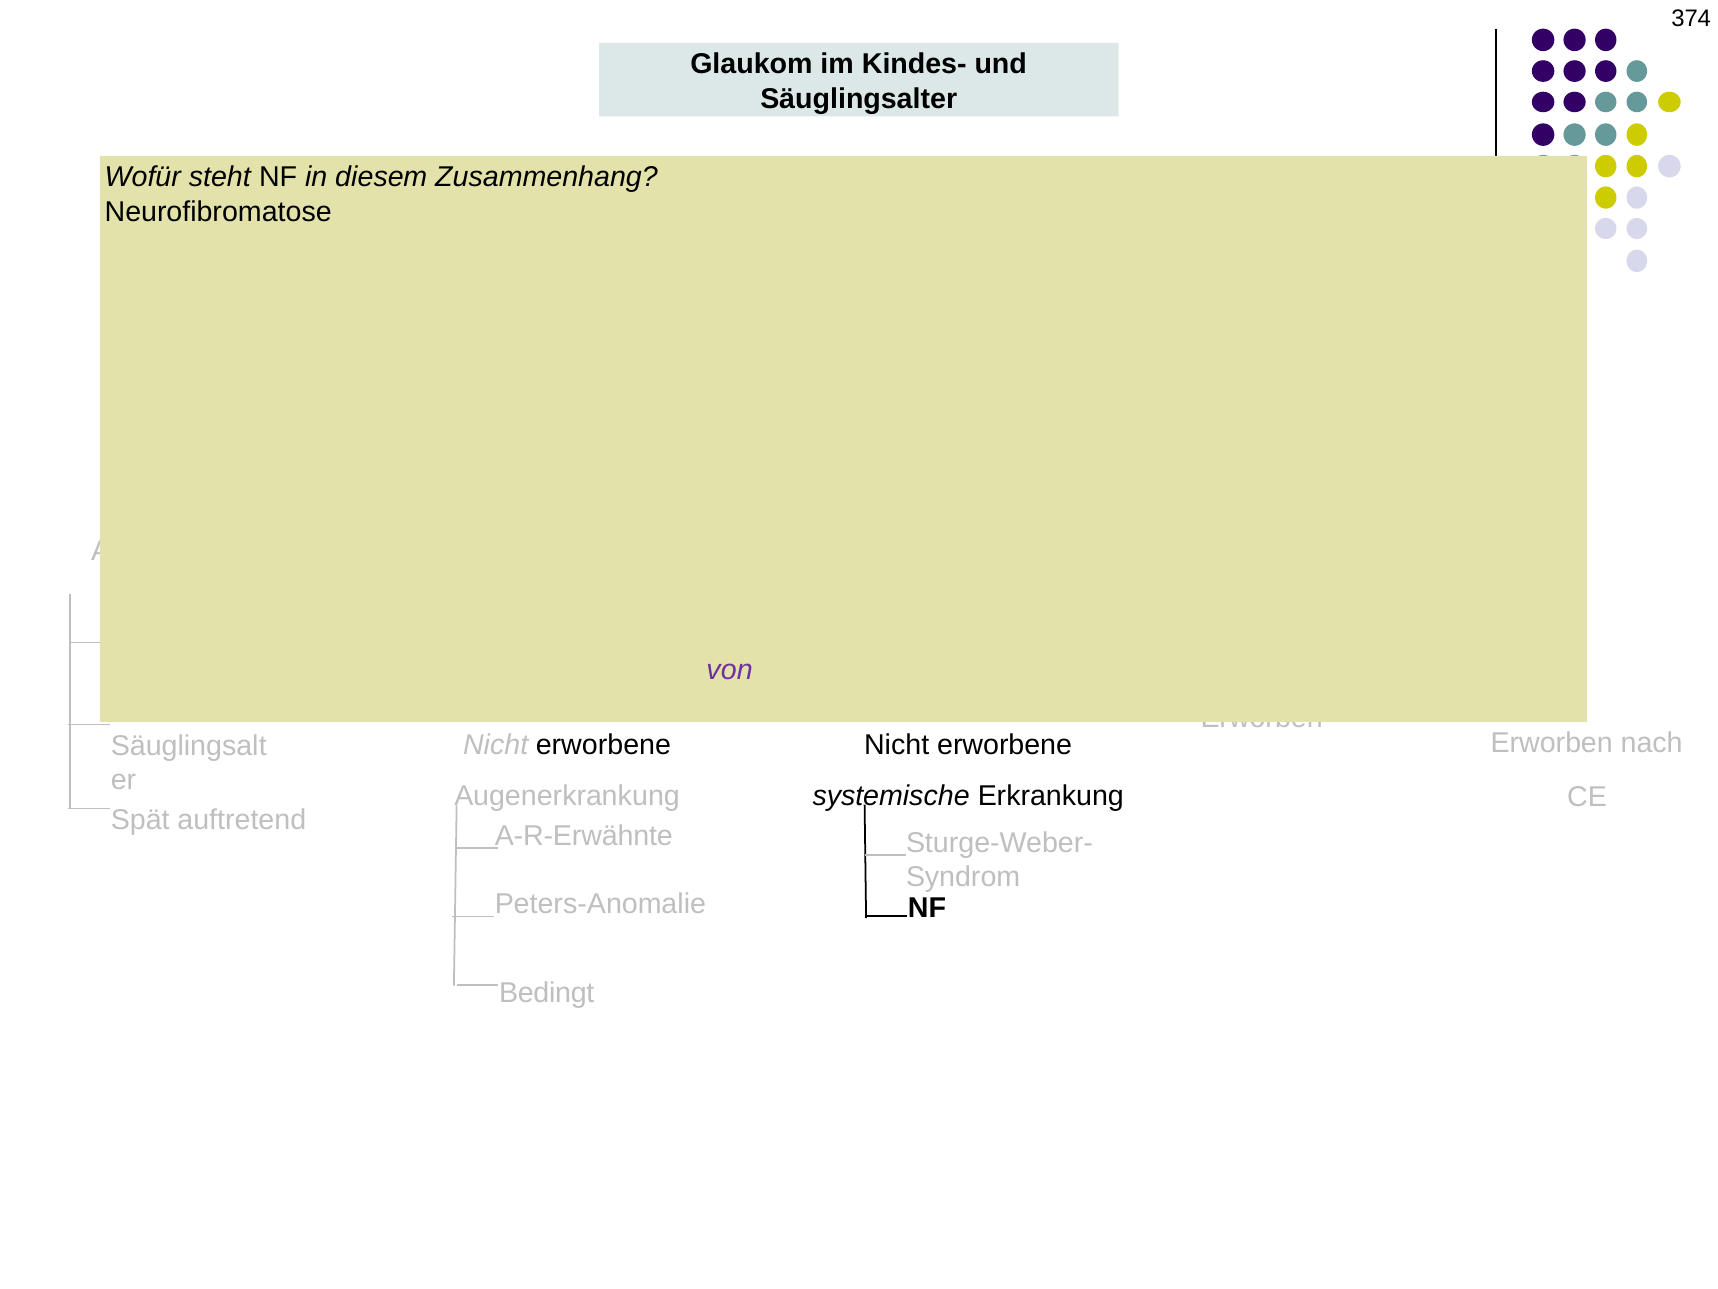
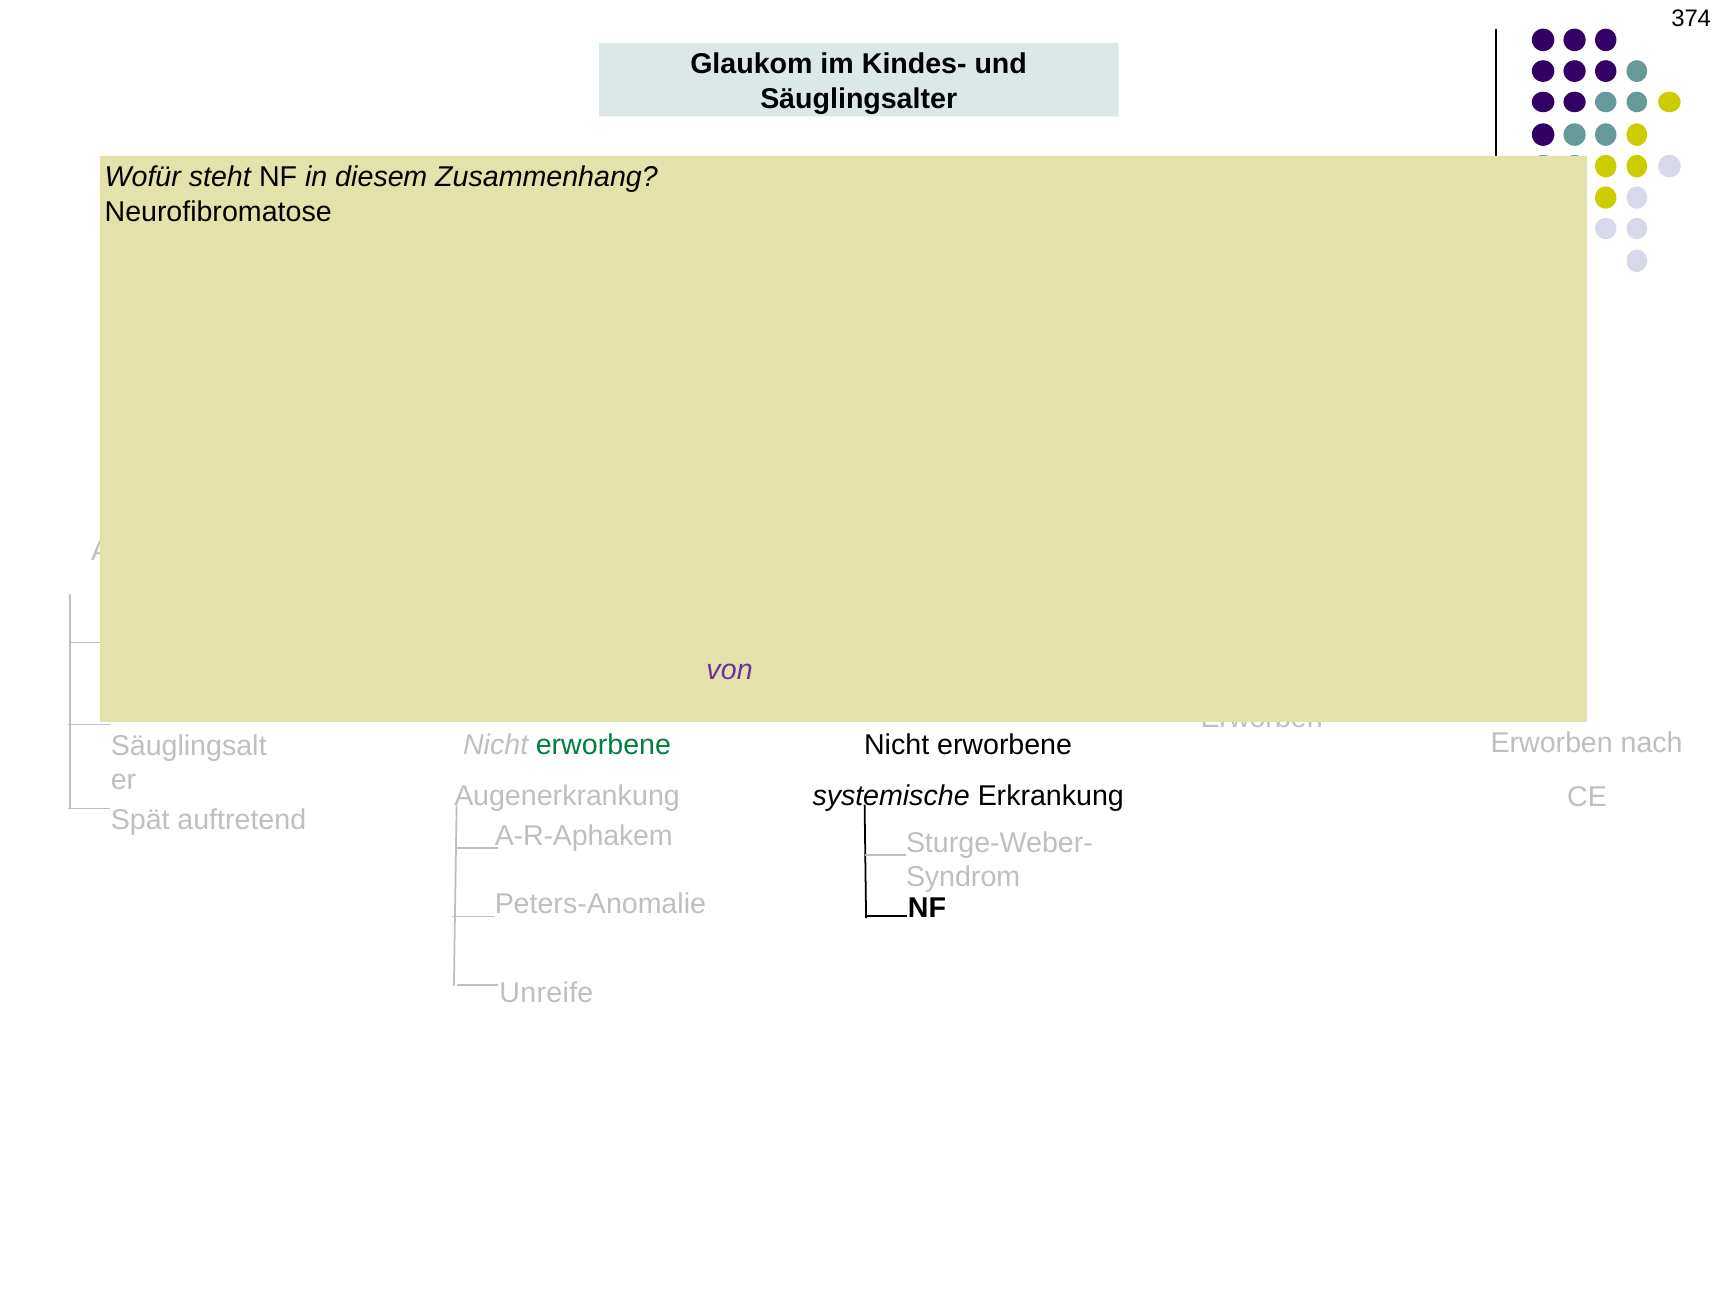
erworbene at (603, 744) colour: black -> green
A-R-Erwähnte: A-R-Erwähnte -> A-R-Aphakem
Bedingt: Bedingt -> Unreife
